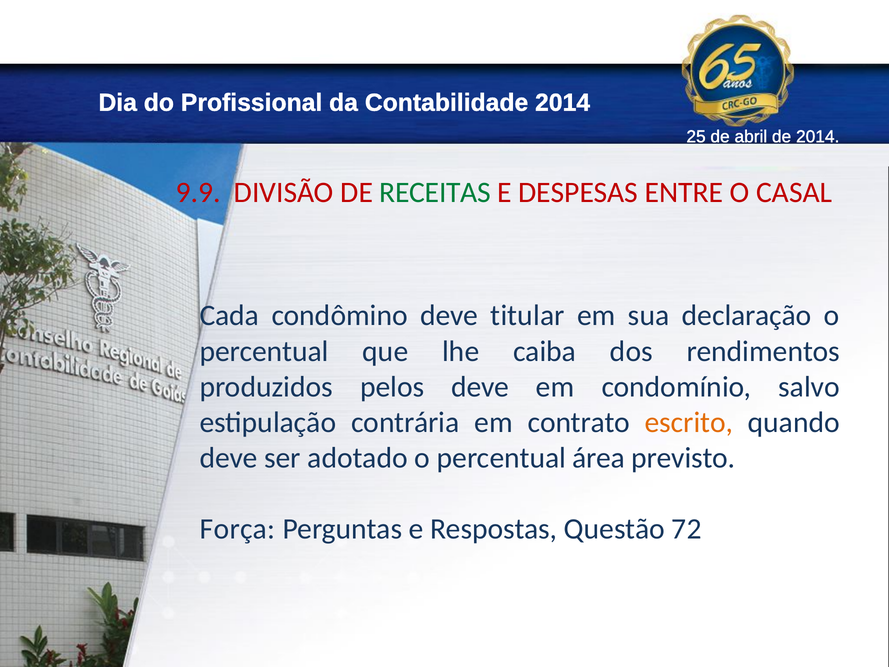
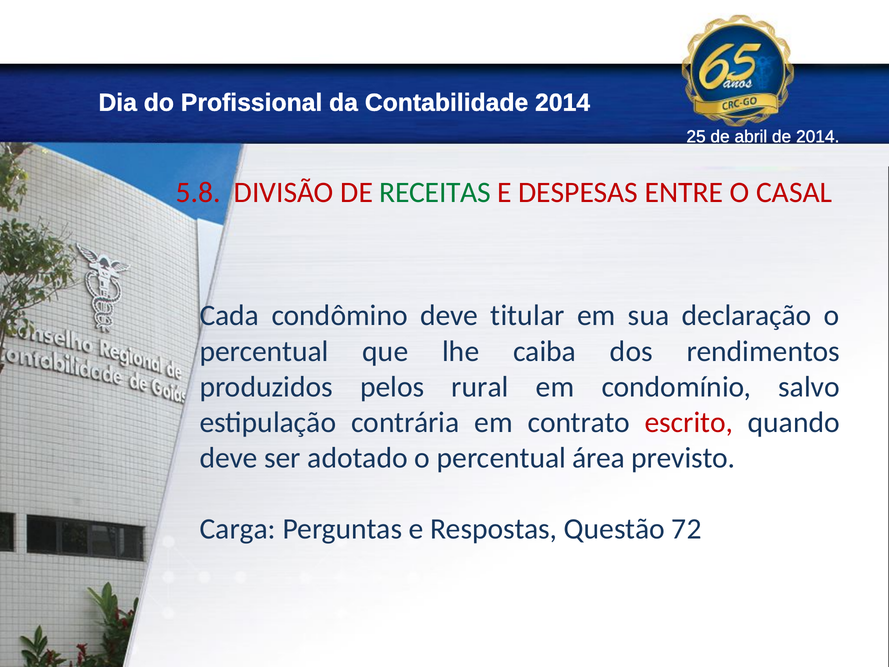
9.9: 9.9 -> 5.8
pelos deve: deve -> rural
escrito colour: orange -> red
Força: Força -> Carga
